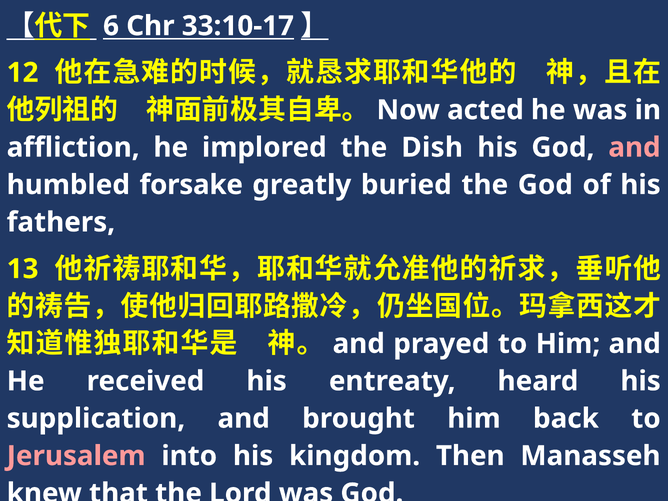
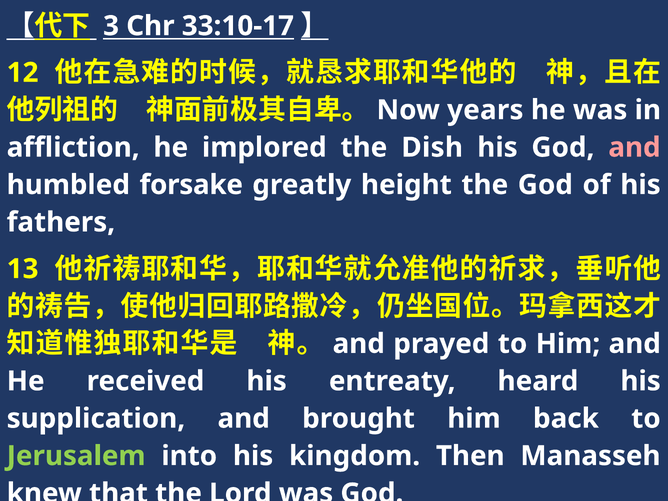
6: 6 -> 3
acted: acted -> years
buried: buried -> height
Jerusalem colour: pink -> light green
